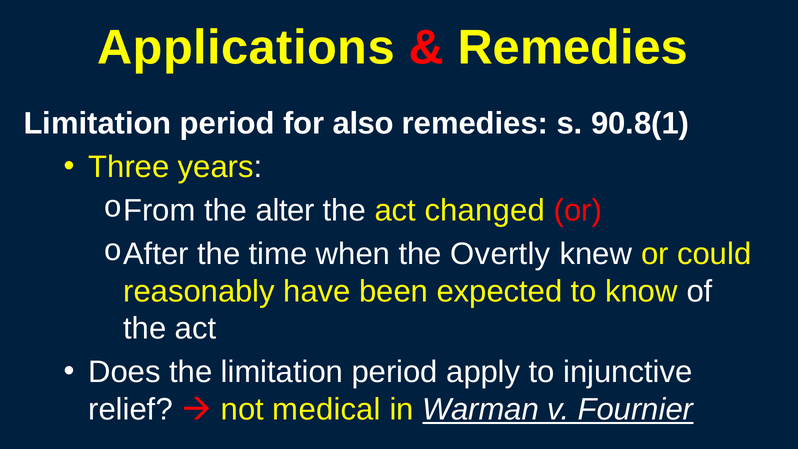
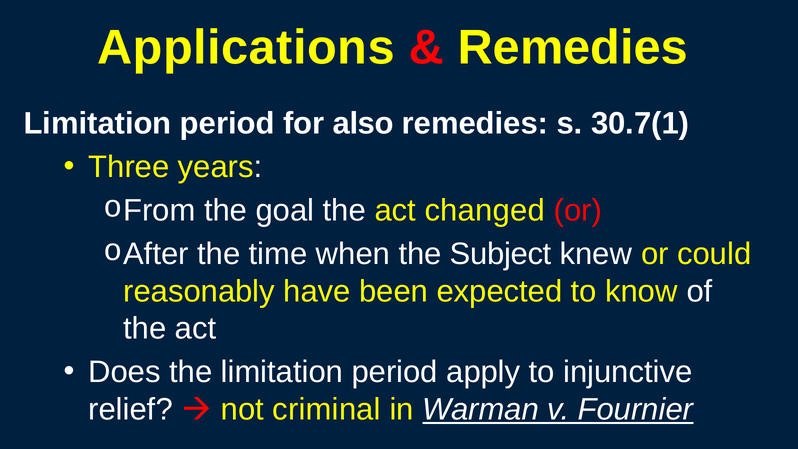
90.8(1: 90.8(1 -> 30.7(1
alter: alter -> goal
Overtly: Overtly -> Subject
medical: medical -> criminal
